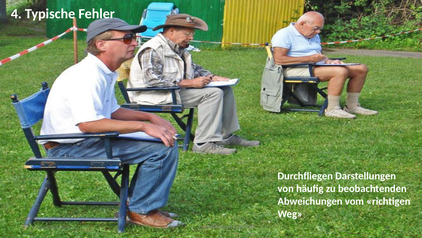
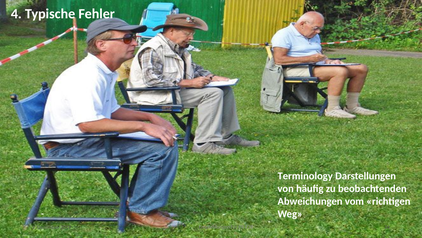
Durchfliegen: Durchfliegen -> Terminology
